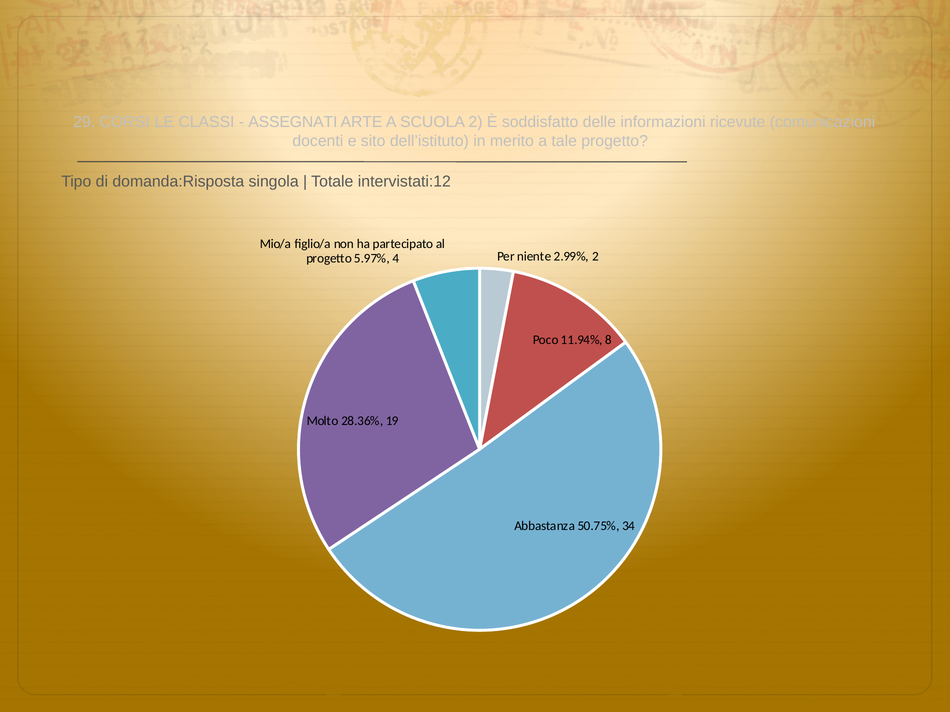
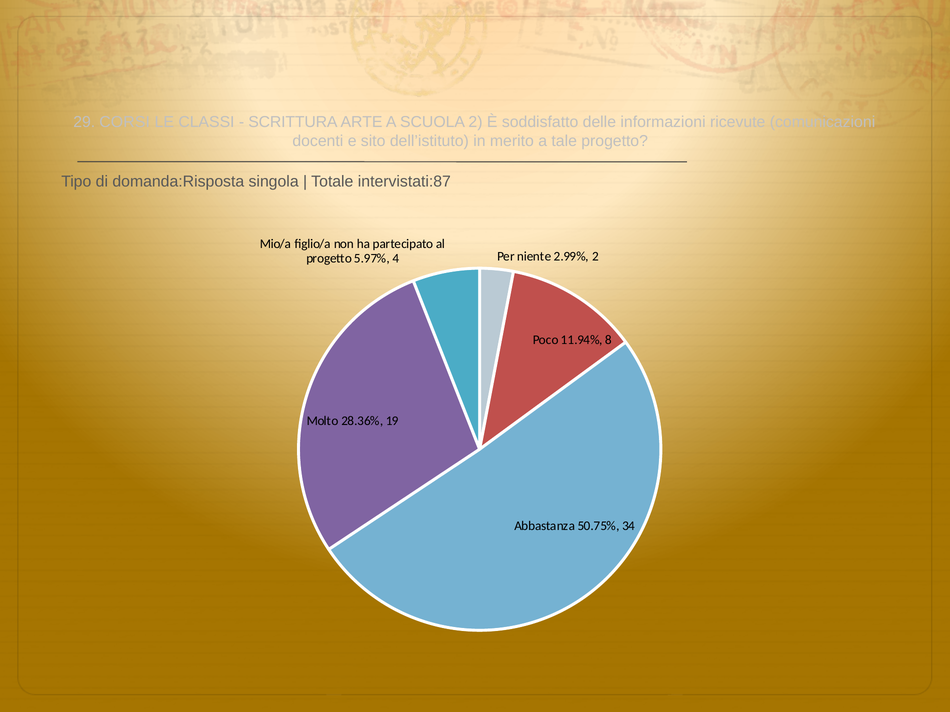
ASSEGNATI: ASSEGNATI -> SCRITTURA
intervistati:12: intervistati:12 -> intervistati:87
